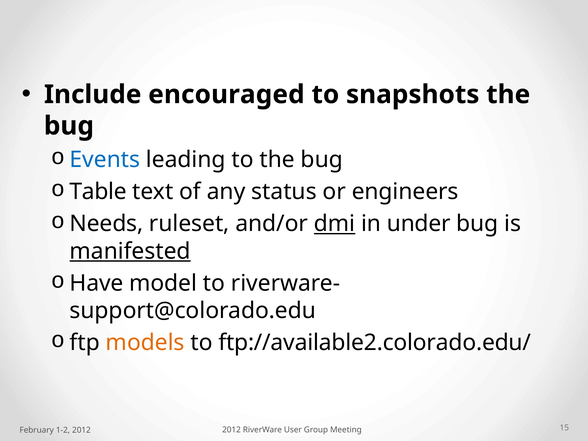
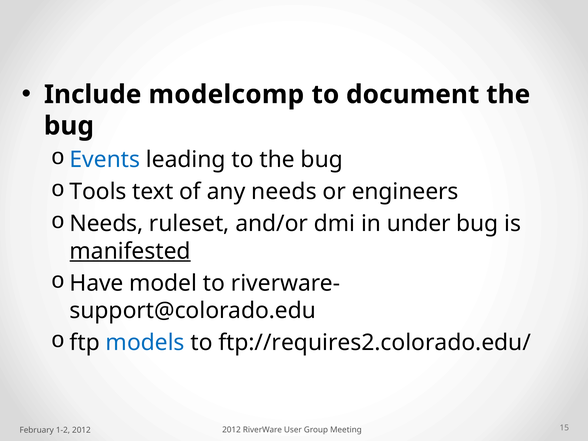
encouraged: encouraged -> modelcomp
snapshots: snapshots -> document
Table: Table -> Tools
any status: status -> needs
dmi underline: present -> none
models colour: orange -> blue
ftp://available2.colorado.edu/: ftp://available2.colorado.edu/ -> ftp://requires2.colorado.edu/
